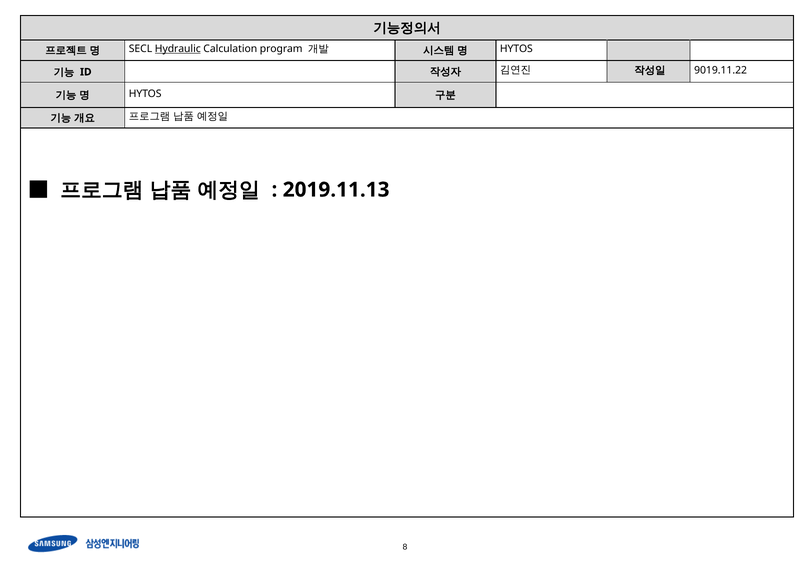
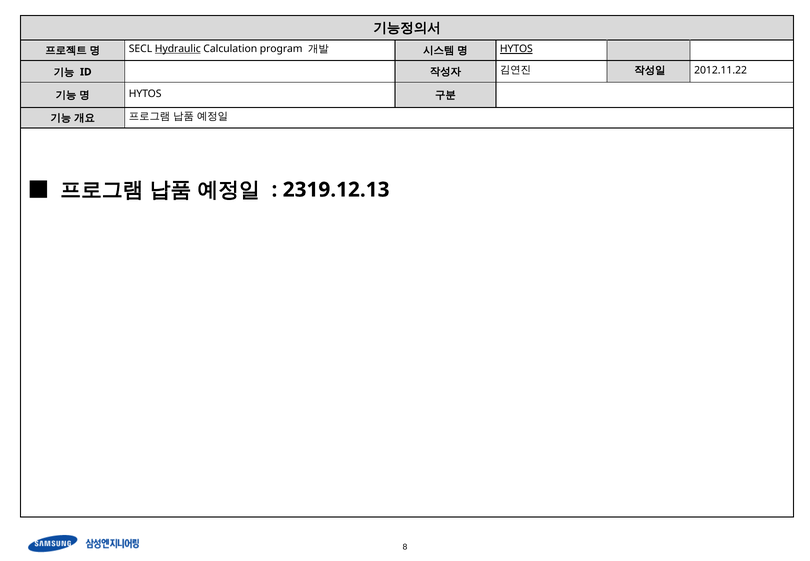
HYTOS at (516, 49) underline: none -> present
9019.11.22: 9019.11.22 -> 2012.11.22
2019.11.13: 2019.11.13 -> 2319.12.13
